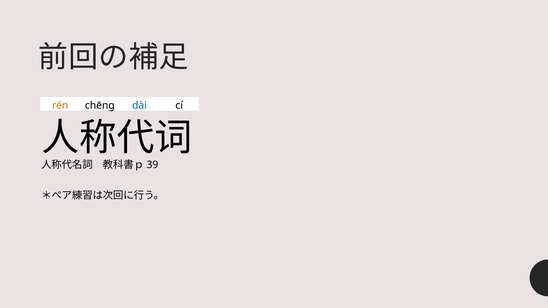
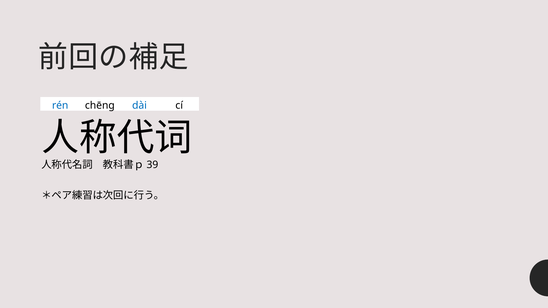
rén colour: orange -> blue
